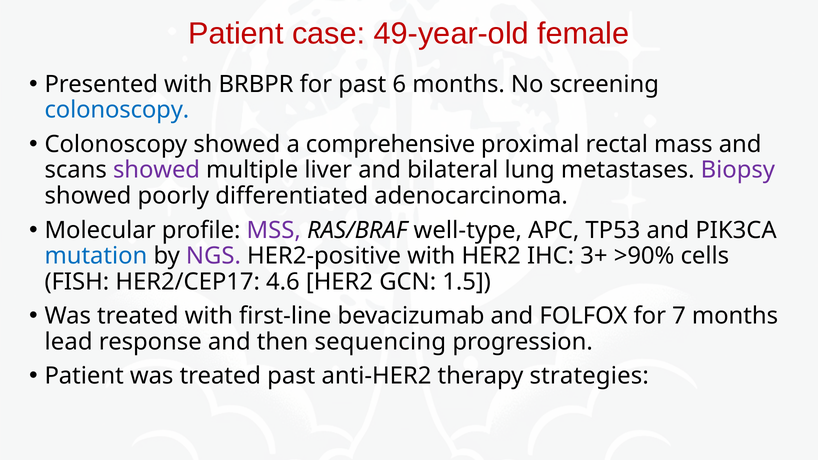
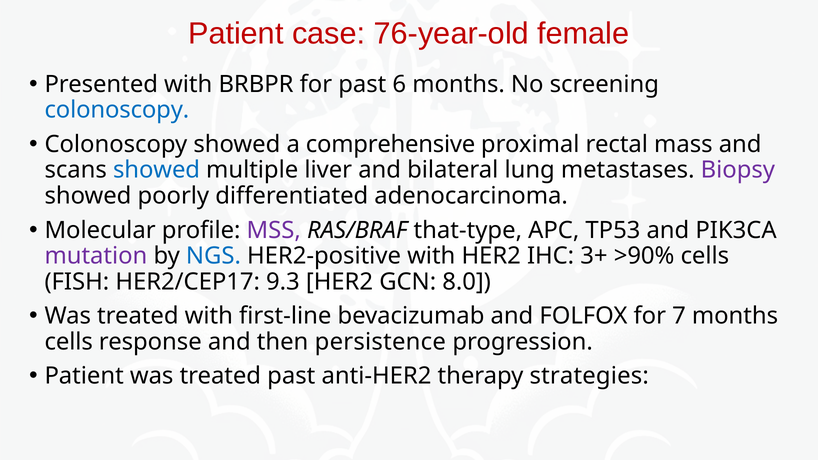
49-year-old: 49-year-old -> 76-year-old
showed at (157, 170) colour: purple -> blue
well-type: well-type -> that-type
mutation colour: blue -> purple
NGS colour: purple -> blue
4.6: 4.6 -> 9.3
1.5: 1.5 -> 8.0
lead at (69, 342): lead -> cells
sequencing: sequencing -> persistence
